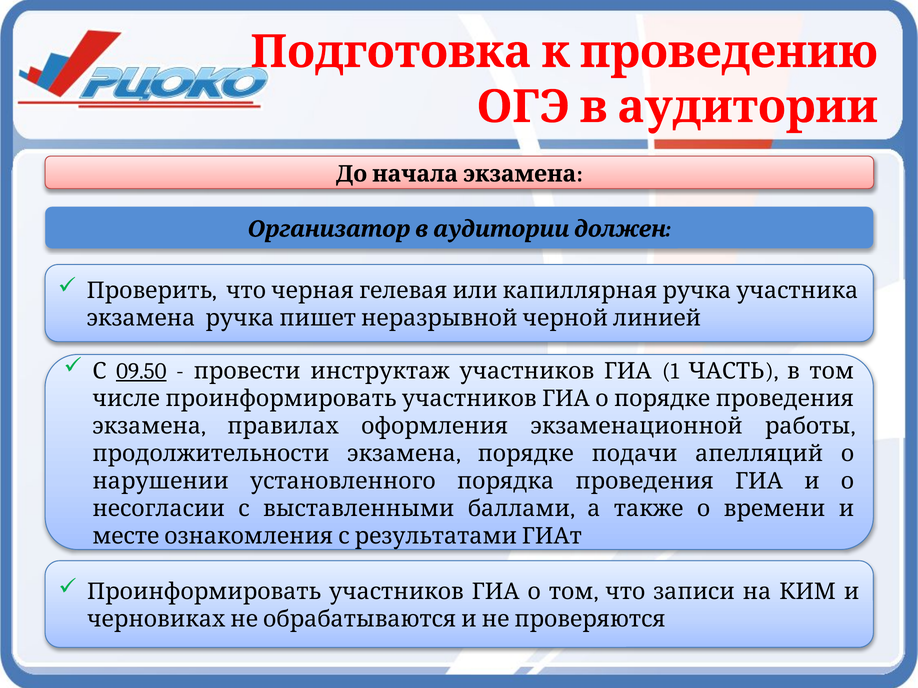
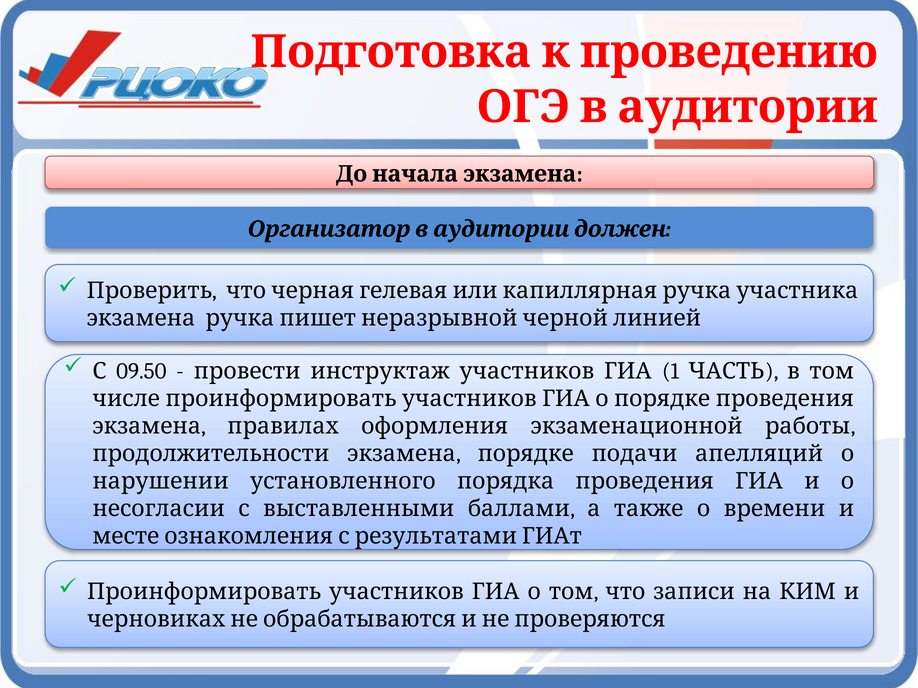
09.50 underline: present -> none
